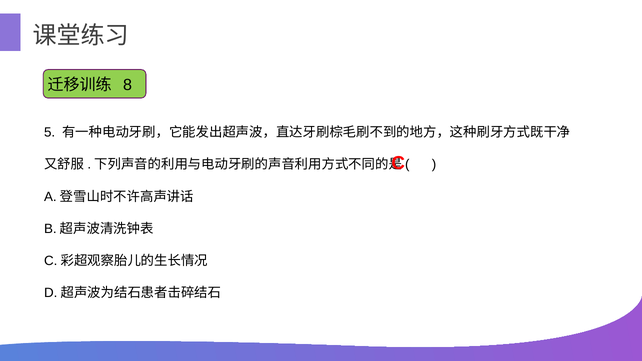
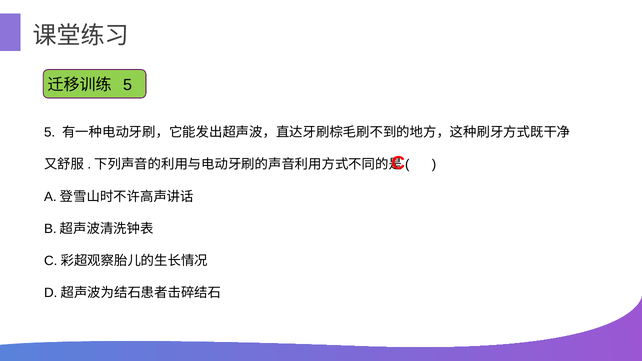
8 at (128, 85): 8 -> 5
